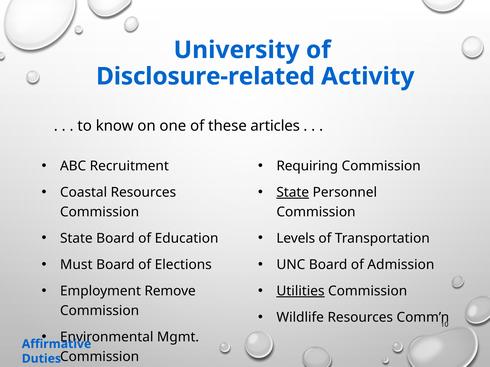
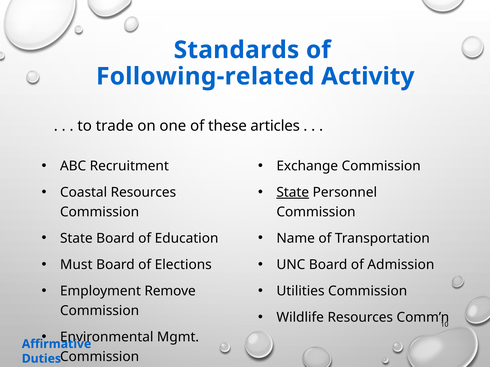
University: University -> Standards
Disclosure-related: Disclosure-related -> Following-related
know: know -> trade
Requiring: Requiring -> Exchange
Levels: Levels -> Name
Utilities underline: present -> none
